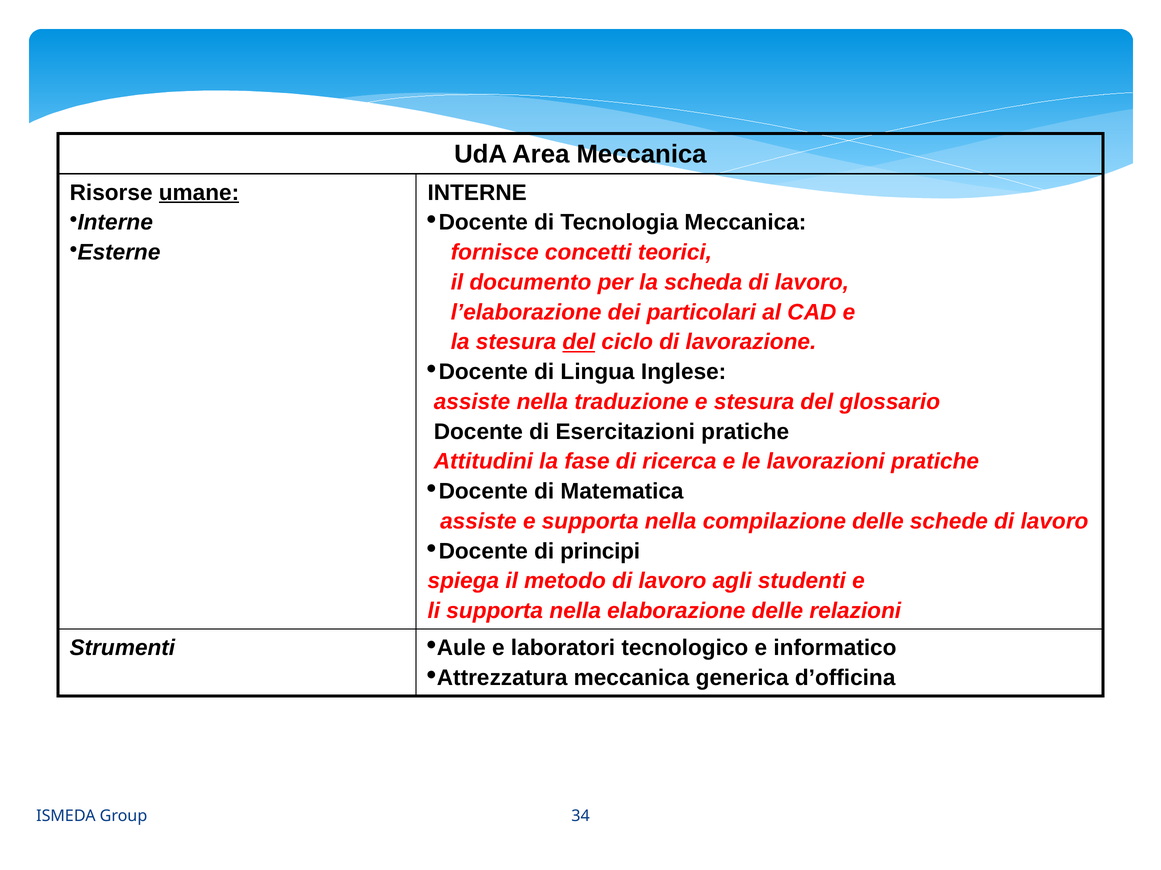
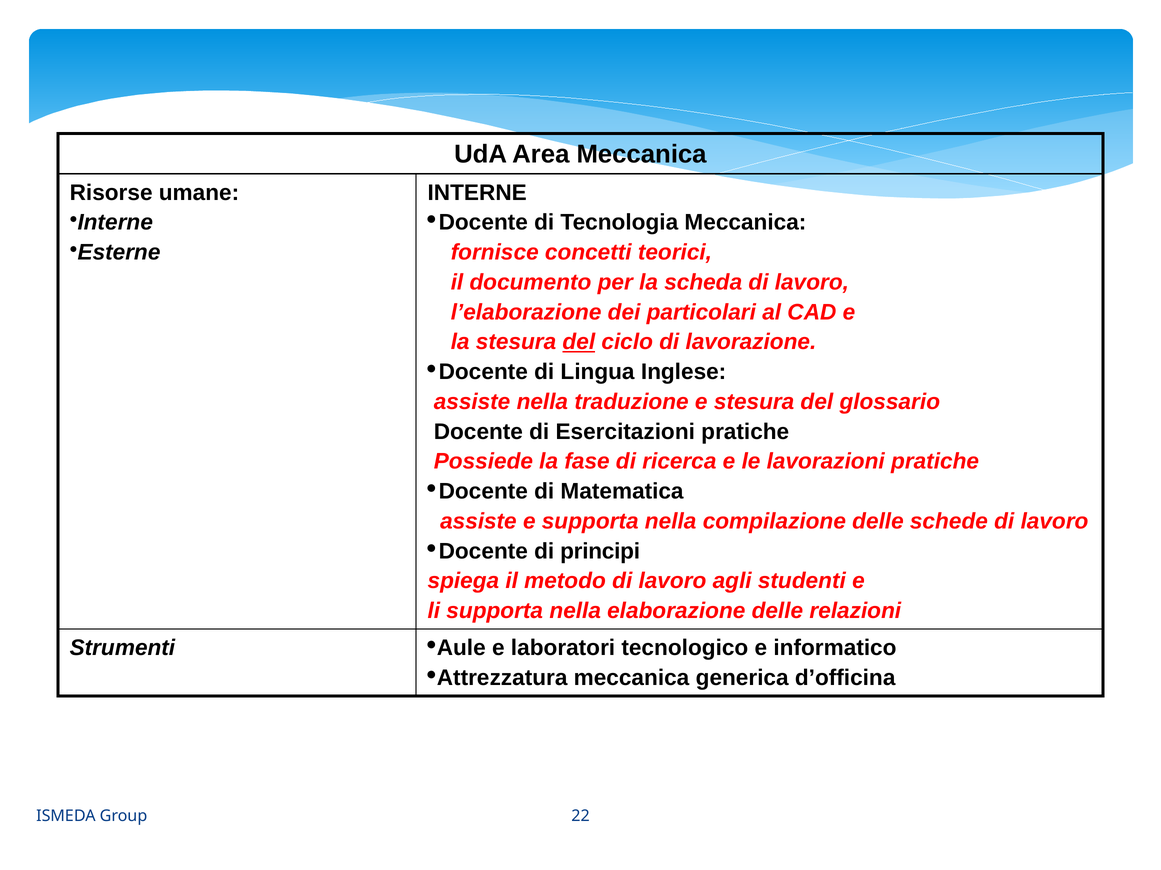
umane underline: present -> none
Attitudini: Attitudini -> Possiede
34: 34 -> 22
